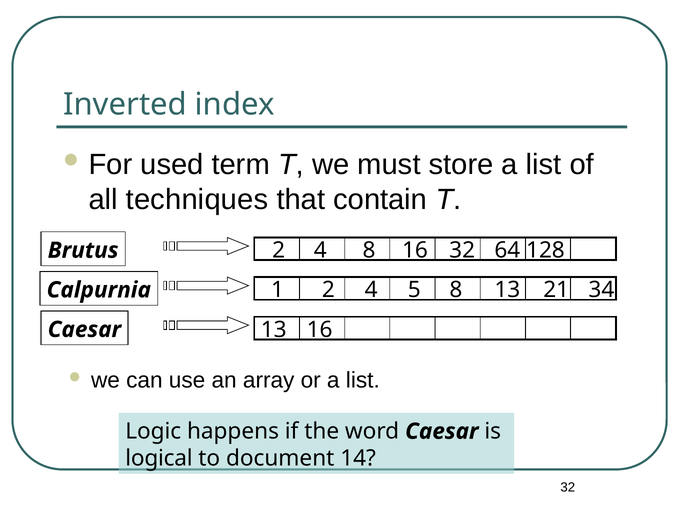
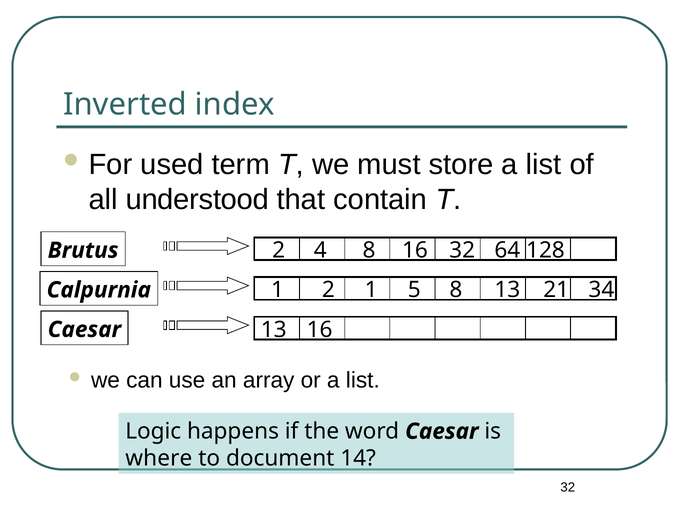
techniques: techniques -> understood
1 2 4: 4 -> 1
logical: logical -> where
